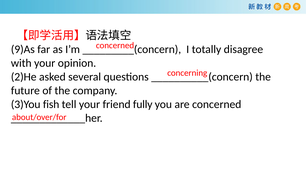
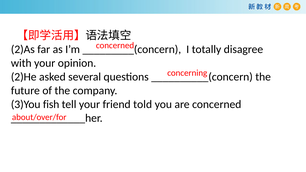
9)As: 9)As -> 2)As
fully: fully -> told
